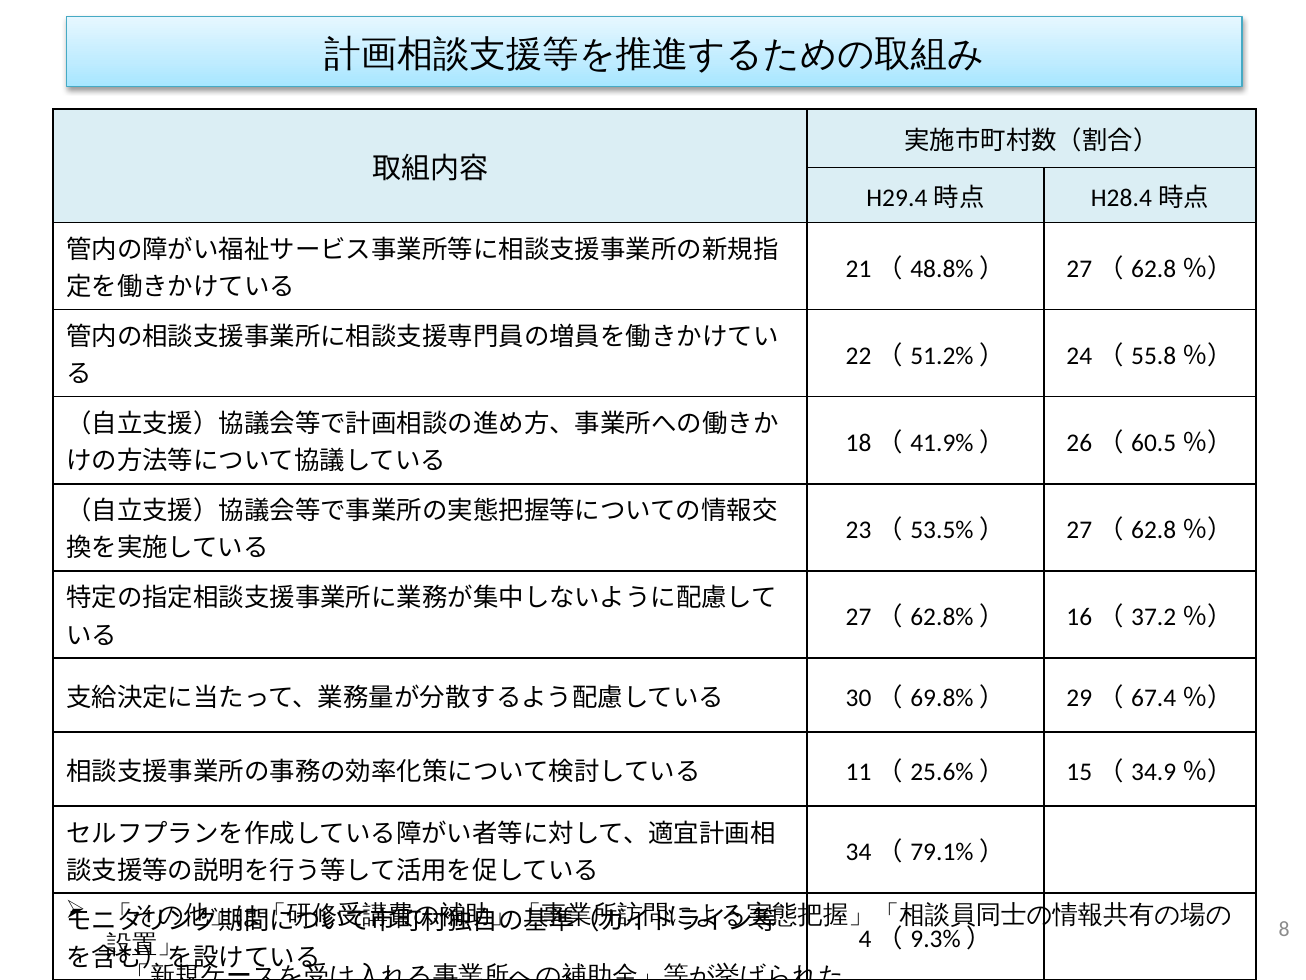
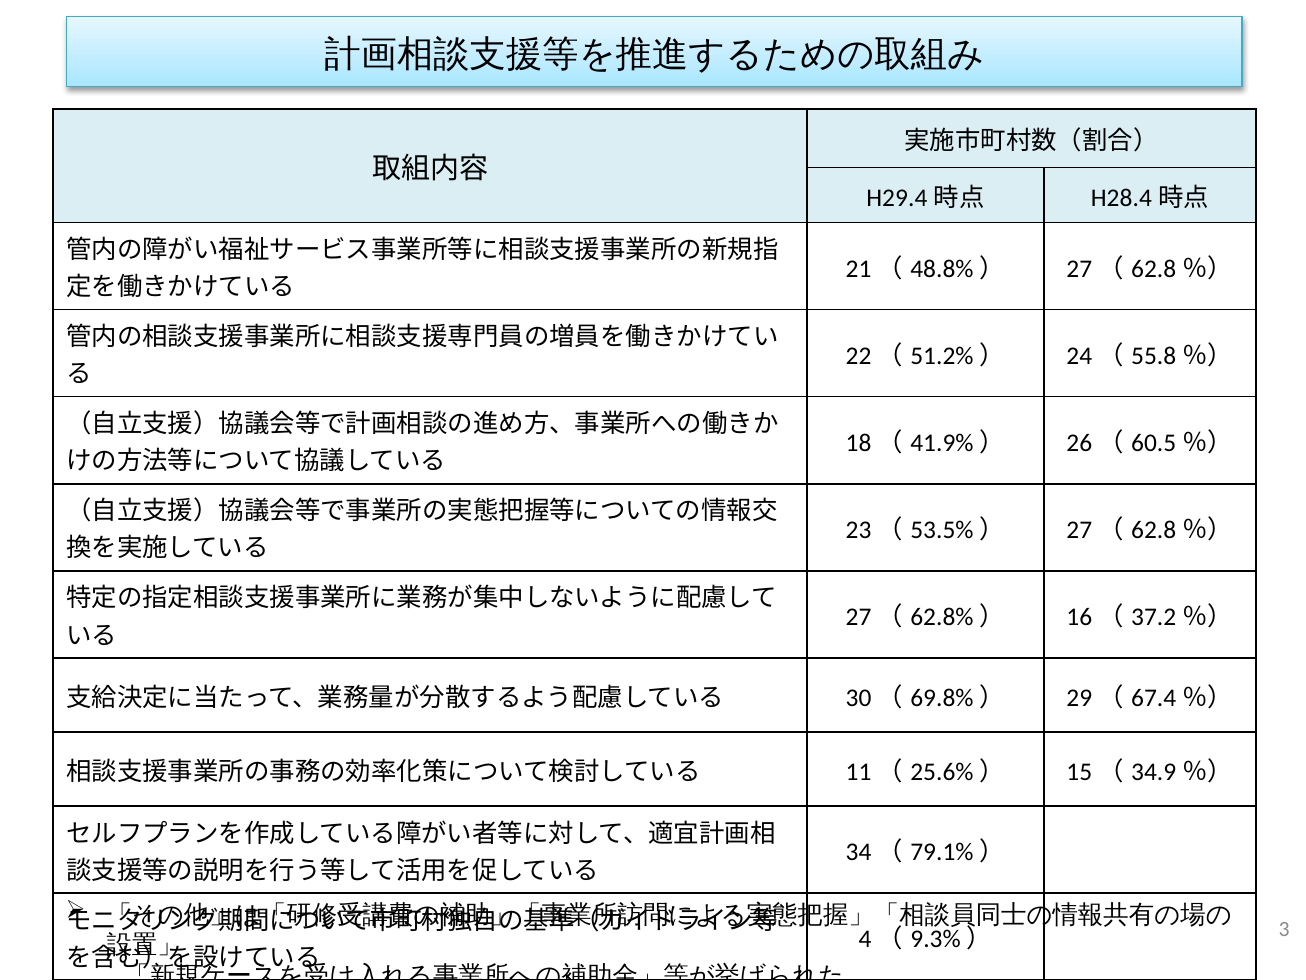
8: 8 -> 3
